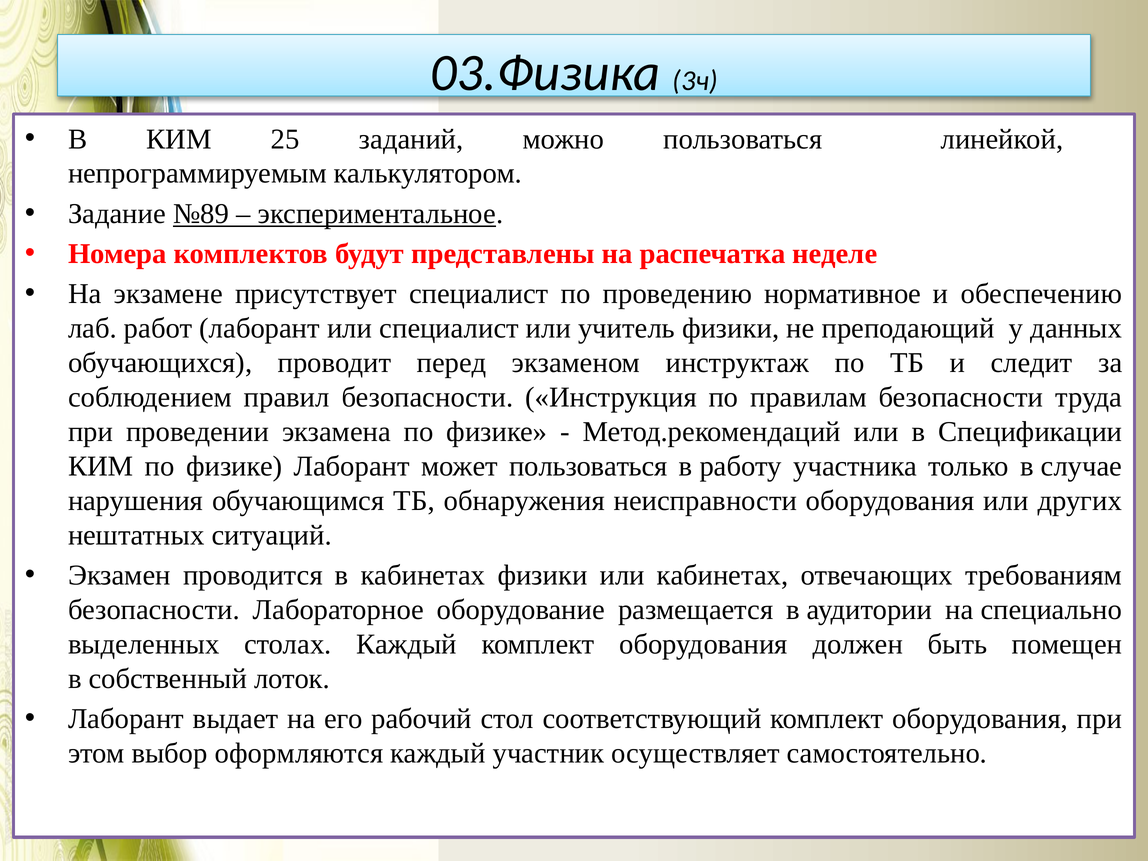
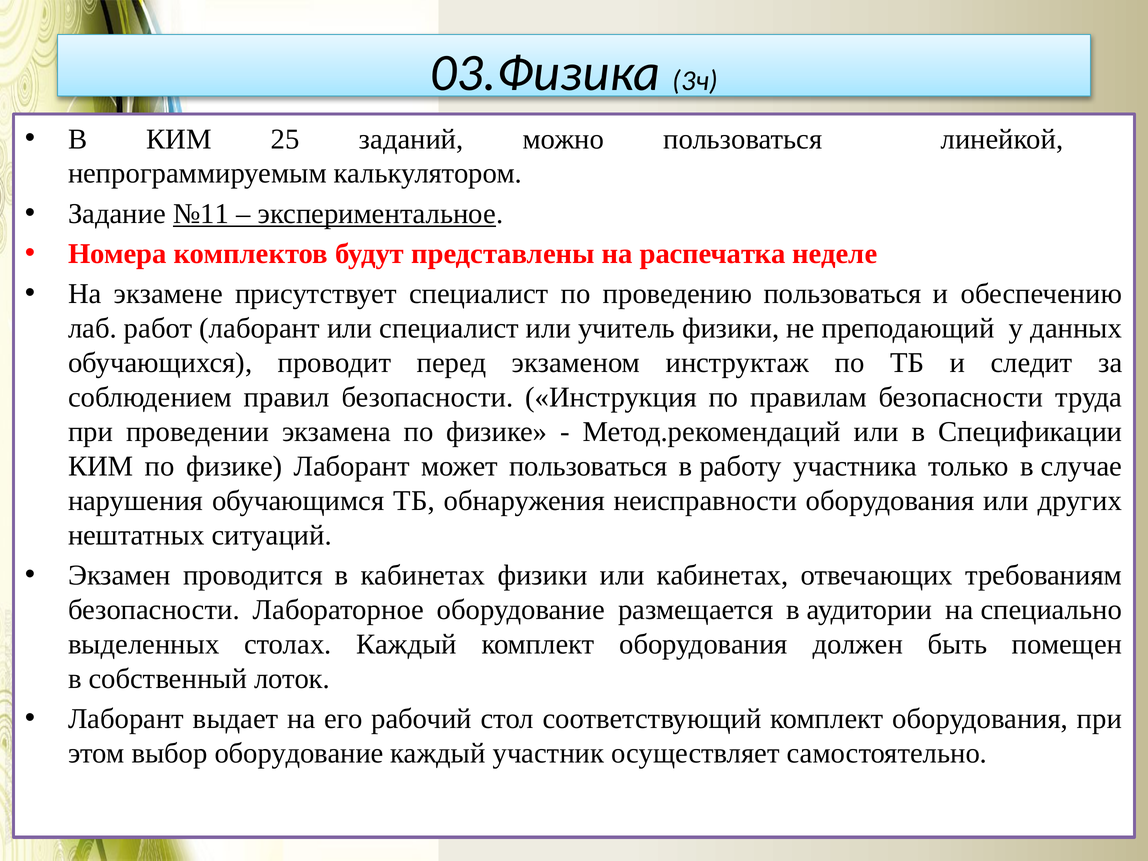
№89: №89 -> №11
проведению нормативное: нормативное -> пользоваться
выбор оформляются: оформляются -> оборудование
